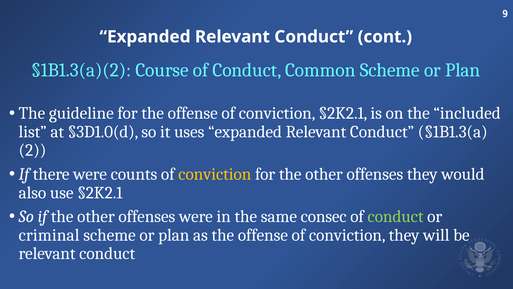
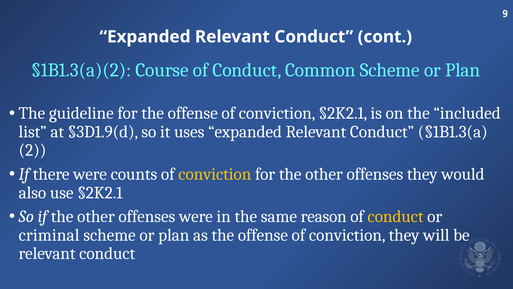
§3D1.0(d: §3D1.0(d -> §3D1.9(d
consec: consec -> reason
conduct at (396, 216) colour: light green -> yellow
